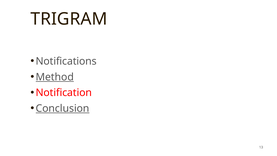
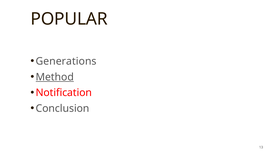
TRIGRAM: TRIGRAM -> POPULAR
Notifications: Notifications -> Generations
Conclusion underline: present -> none
